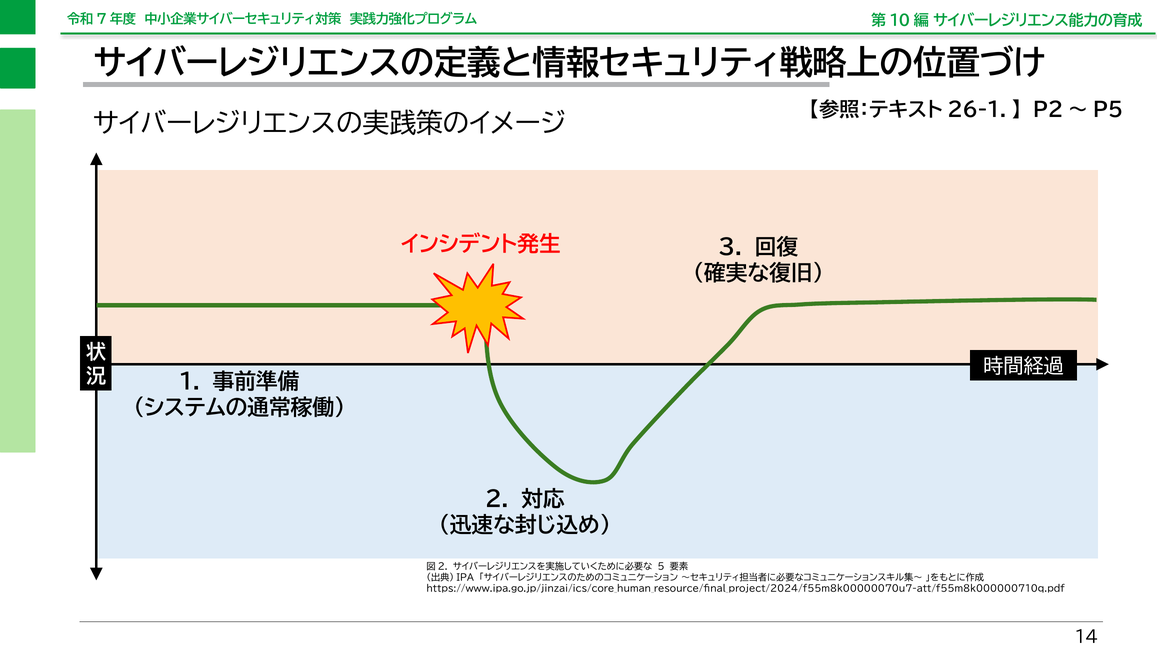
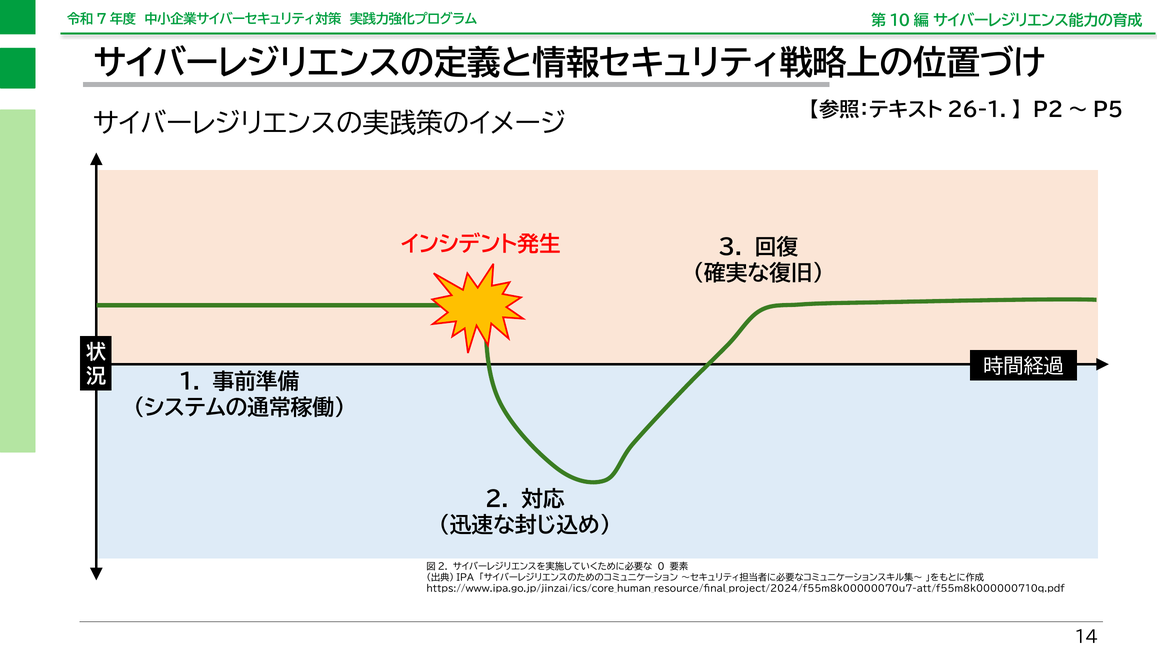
5: 5 -> 0
